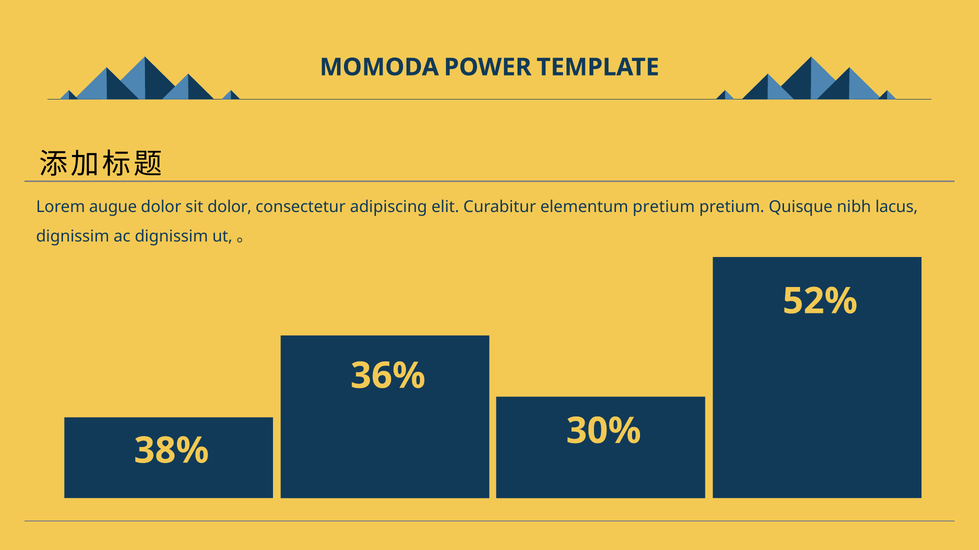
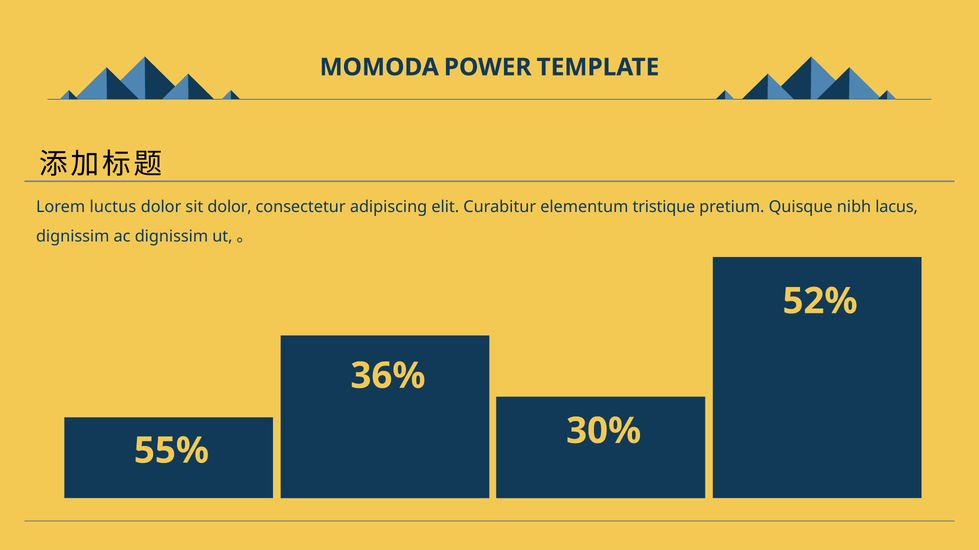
augue: augue -> luctus
elementum pretium: pretium -> tristique
38%: 38% -> 55%
